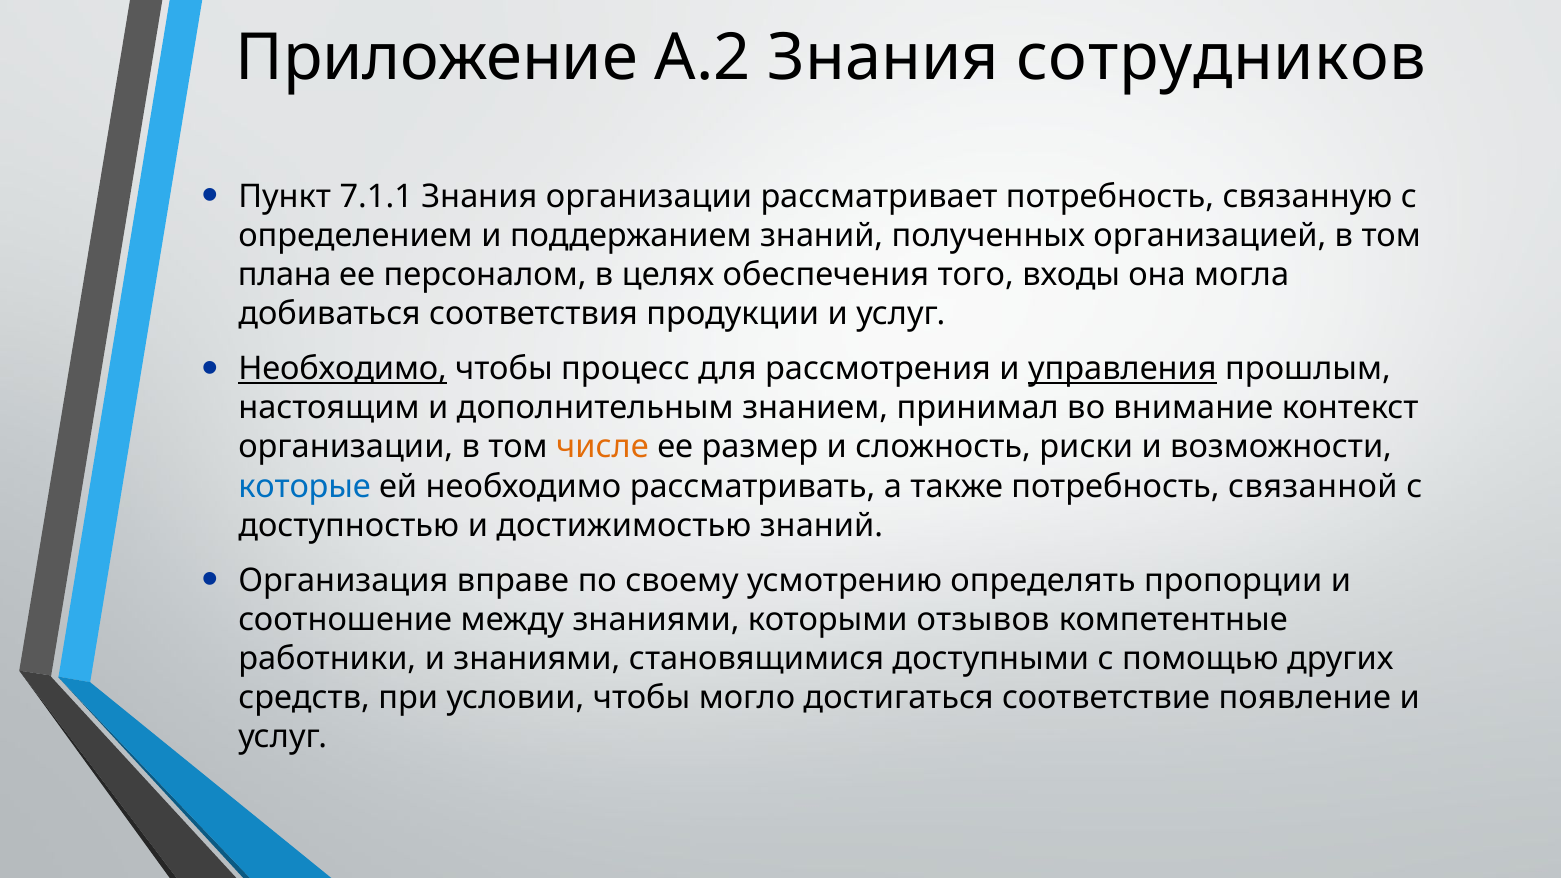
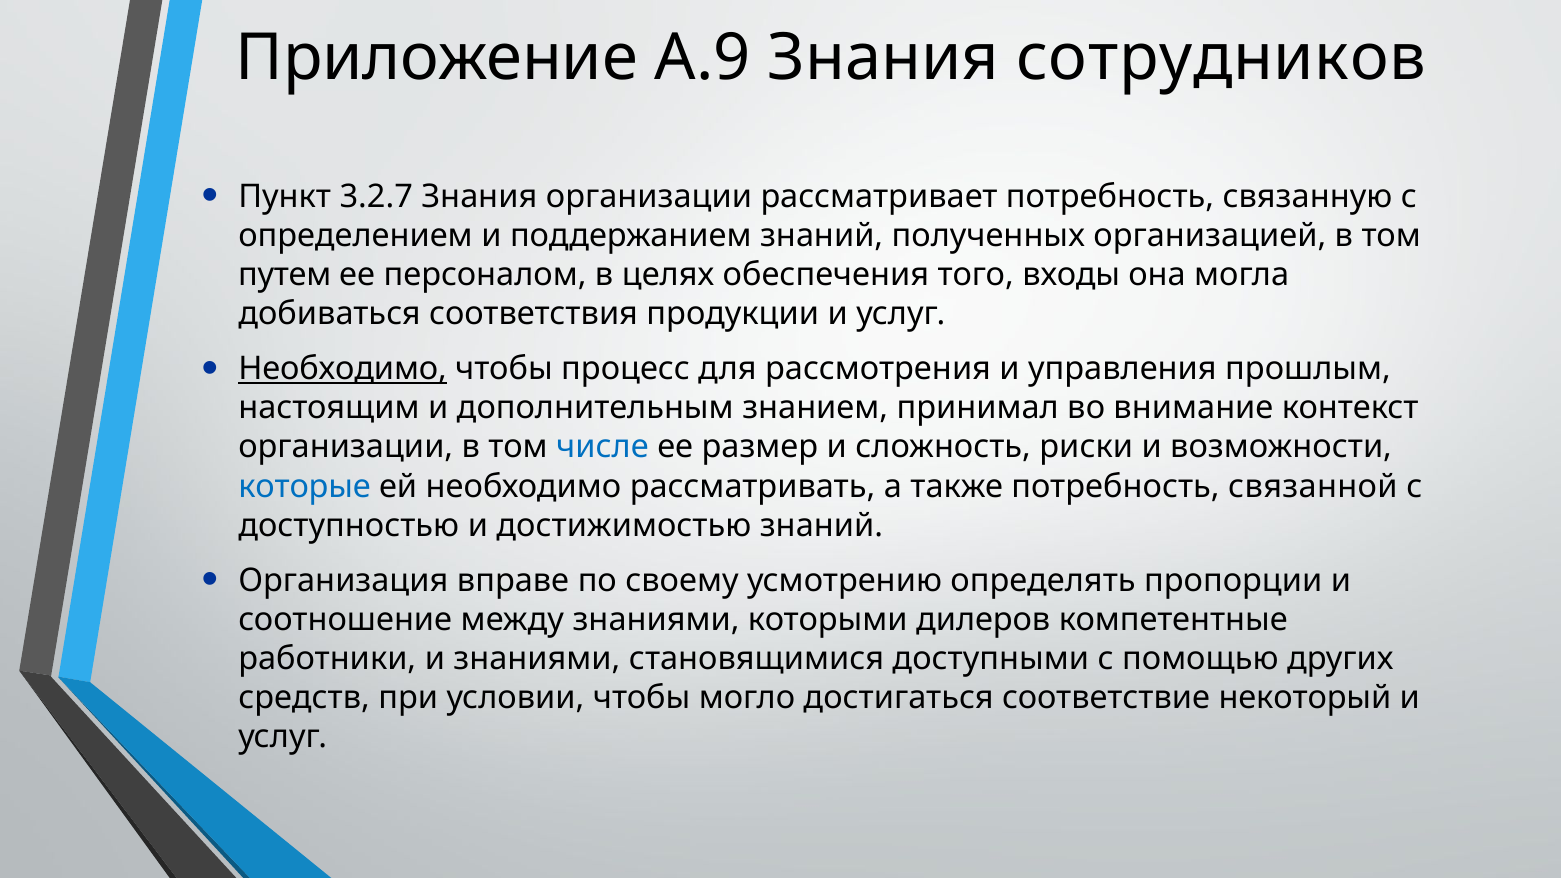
А.2: А.2 -> А.9
7.1.1: 7.1.1 -> 3.2.7
плана: плана -> путем
управления underline: present -> none
числе colour: orange -> blue
отзывов: отзывов -> дилеров
появление: появление -> некоторый
